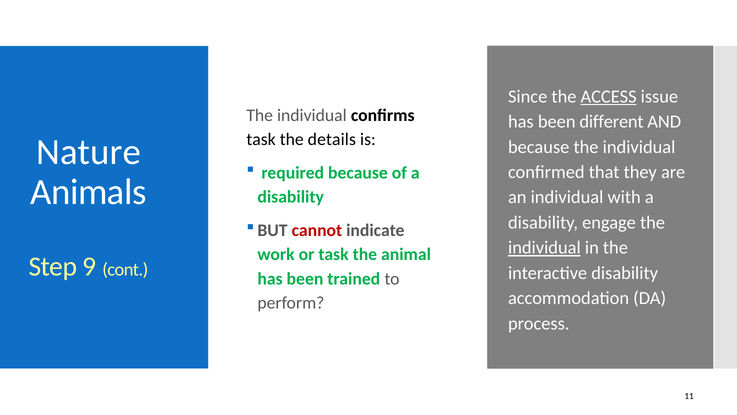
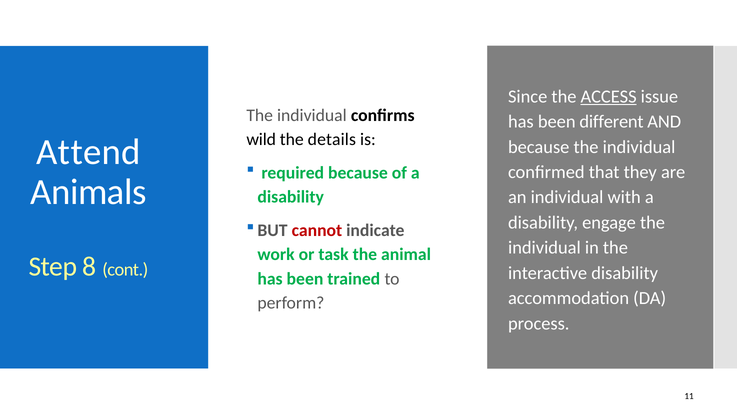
task at (261, 139): task -> wild
Nature: Nature -> Attend
individual at (544, 248) underline: present -> none
9: 9 -> 8
